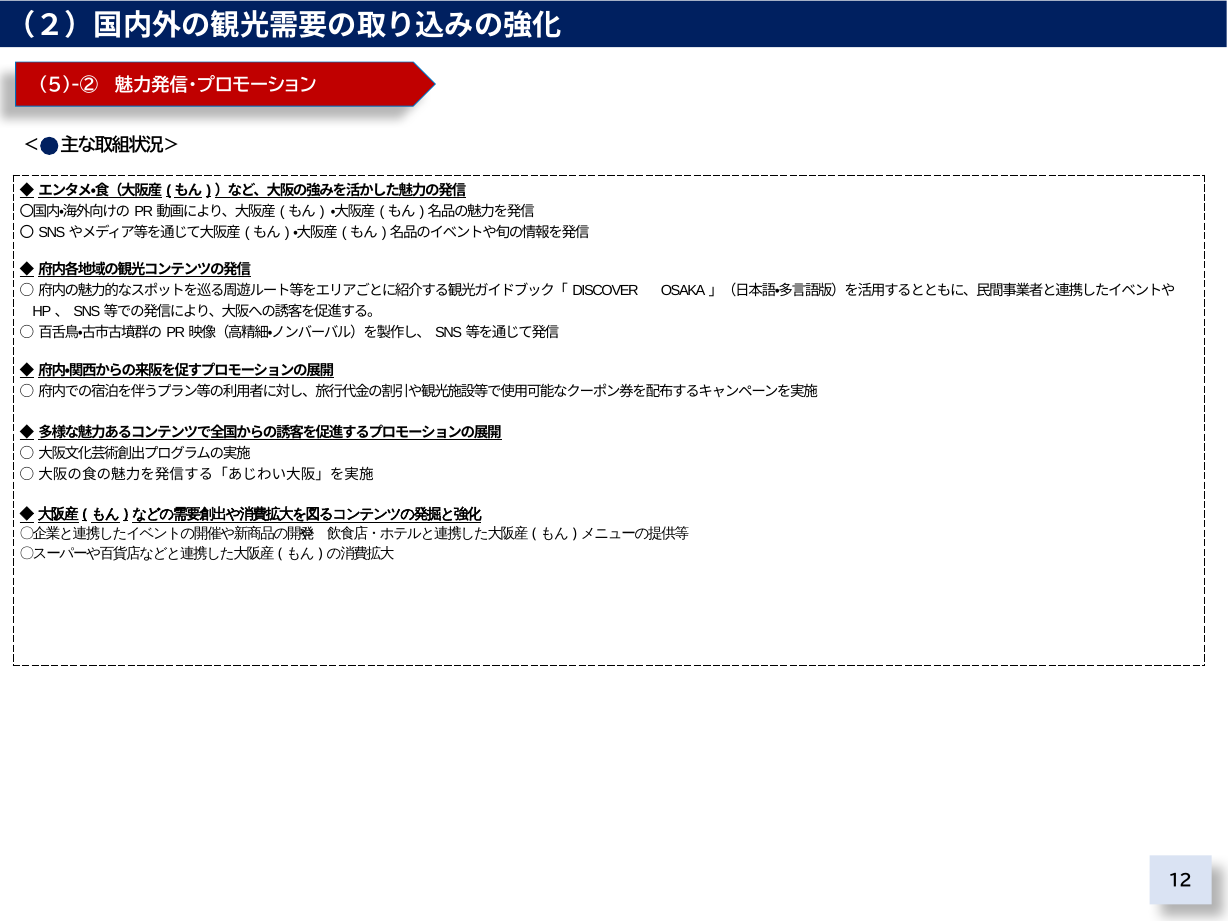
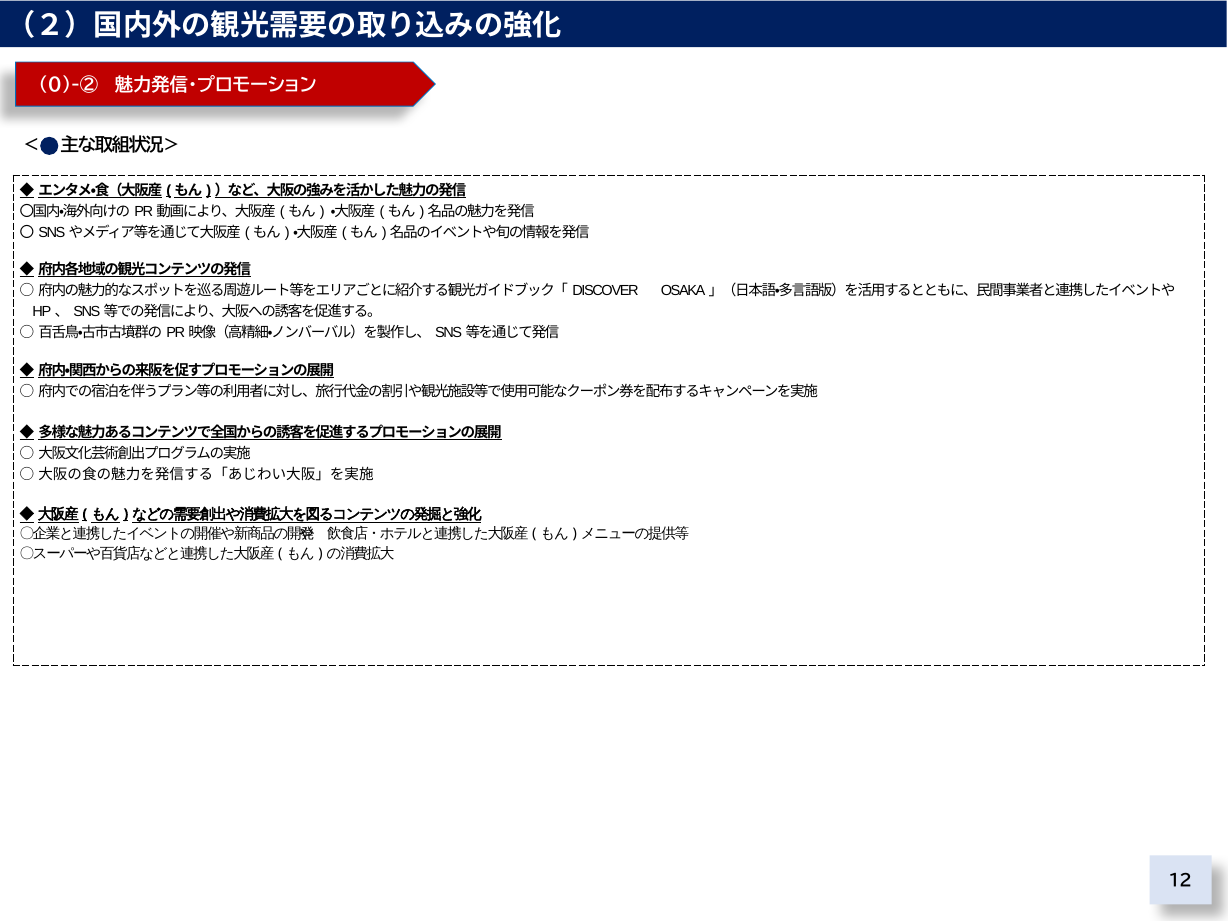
5)-②: 5)-② -> 0)-②
